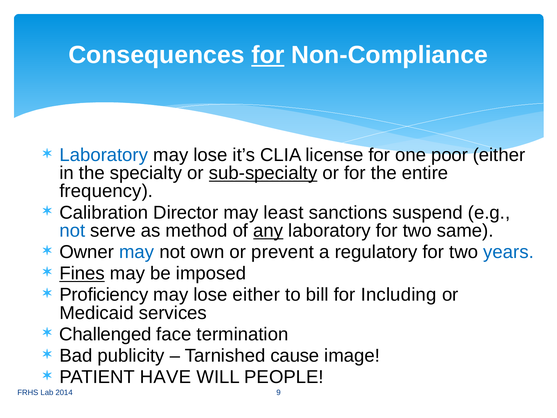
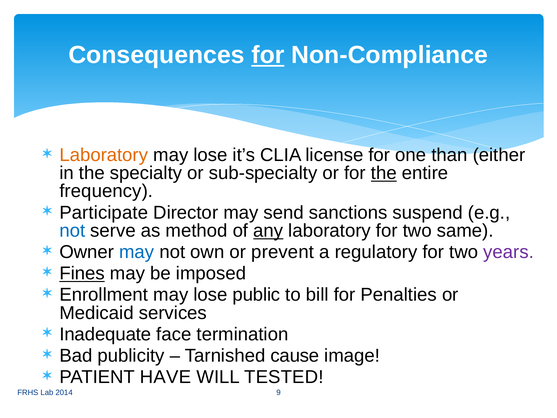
Laboratory at (104, 155) colour: blue -> orange
poor: poor -> than
sub-specialty underline: present -> none
the at (384, 173) underline: none -> present
Calibration: Calibration -> Participate
least: least -> send
years colour: blue -> purple
Proficiency: Proficiency -> Enrollment
lose either: either -> public
Including: Including -> Penalties
Challenged: Challenged -> Inadequate
PEOPLE: PEOPLE -> TESTED
